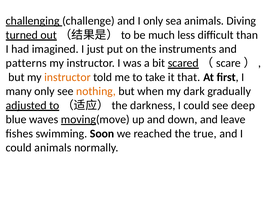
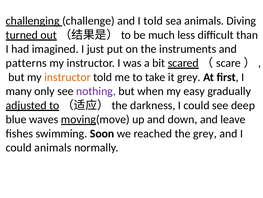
I only: only -> told
it that: that -> grey
nothing colour: orange -> purple
dark: dark -> easy
the true: true -> grey
